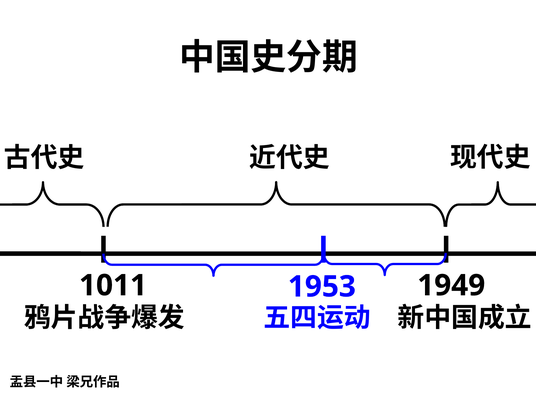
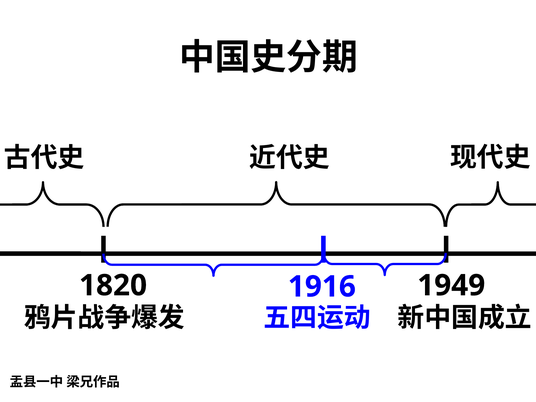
1011: 1011 -> 1820
1953: 1953 -> 1916
